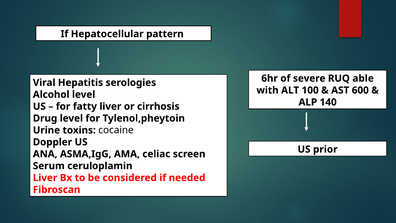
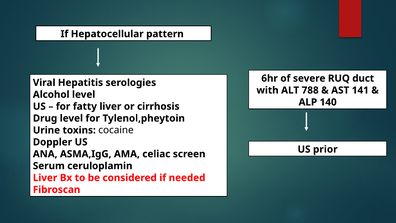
able: able -> duct
100: 100 -> 788
600: 600 -> 141
